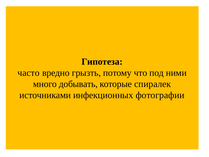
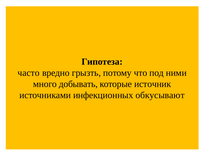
спиралек: спиралек -> источник
фотографии: фотографии -> обкусывают
